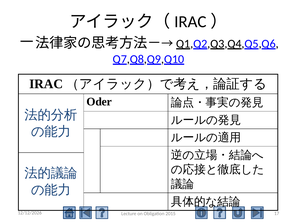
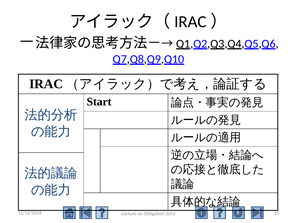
Oder: Oder -> Start
